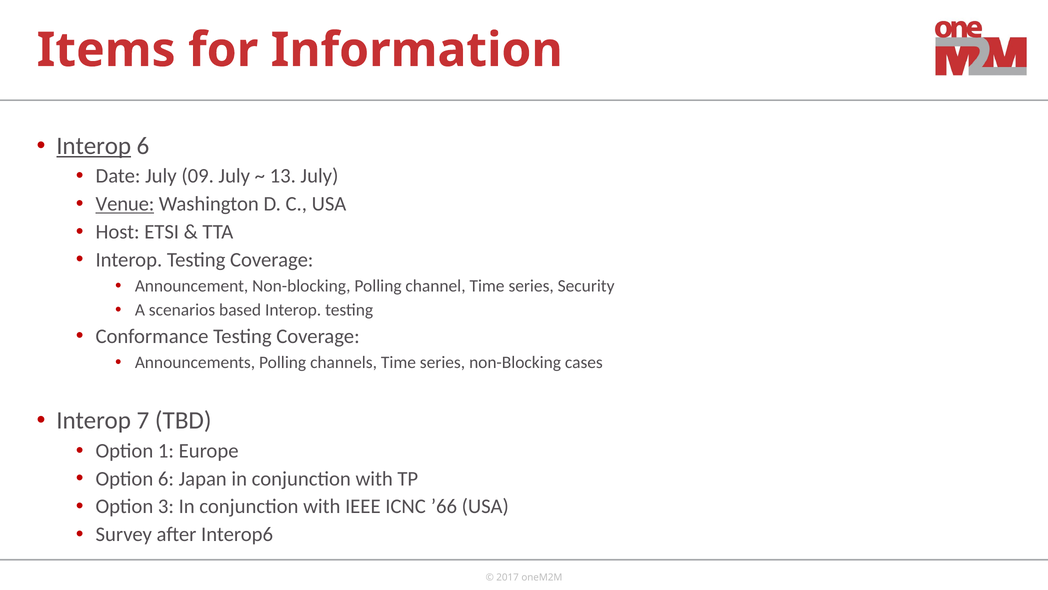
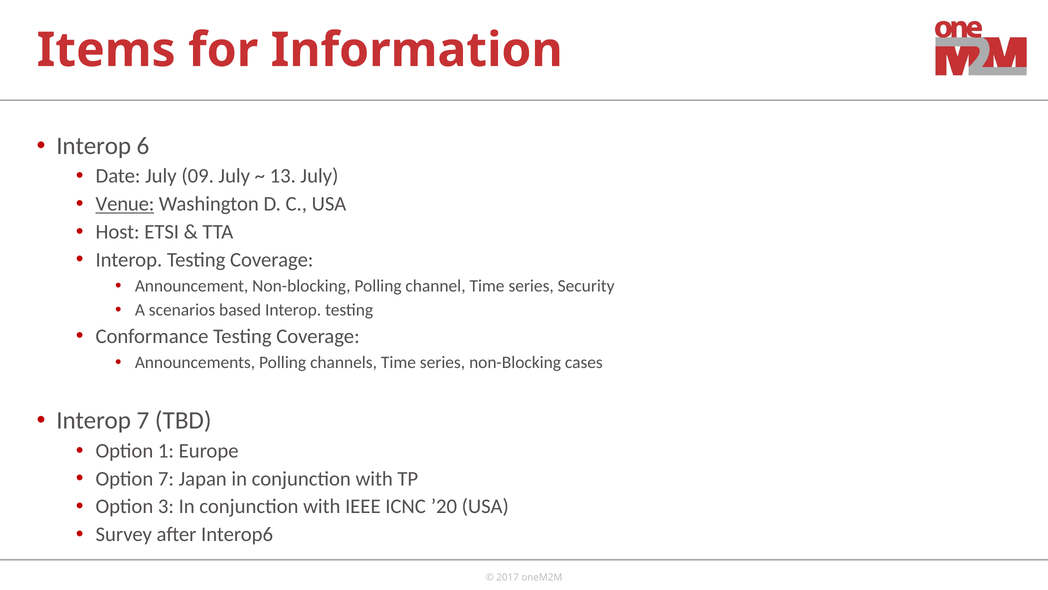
Interop at (94, 146) underline: present -> none
Option 6: 6 -> 7
’66: ’66 -> ’20
